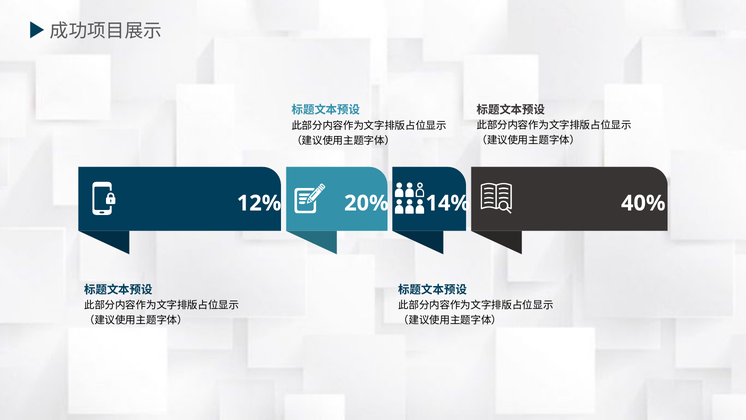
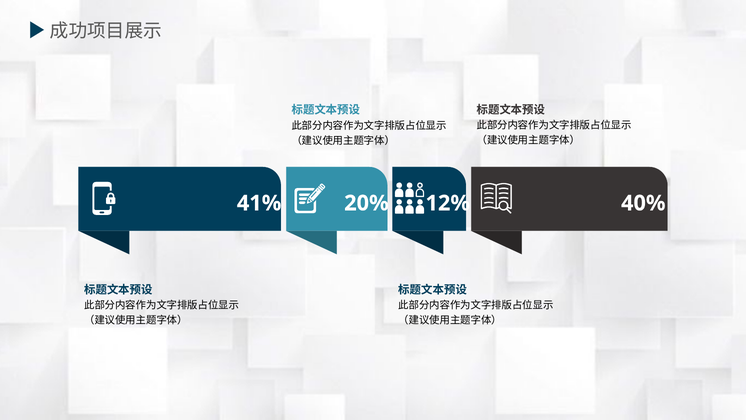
12%: 12% -> 41%
14%: 14% -> 12%
